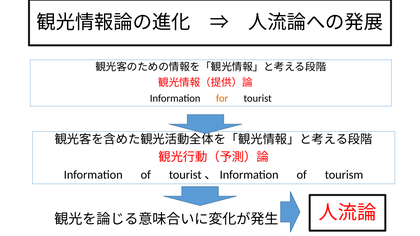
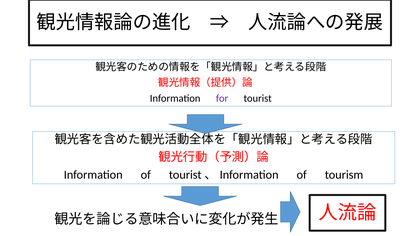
for colour: orange -> purple
